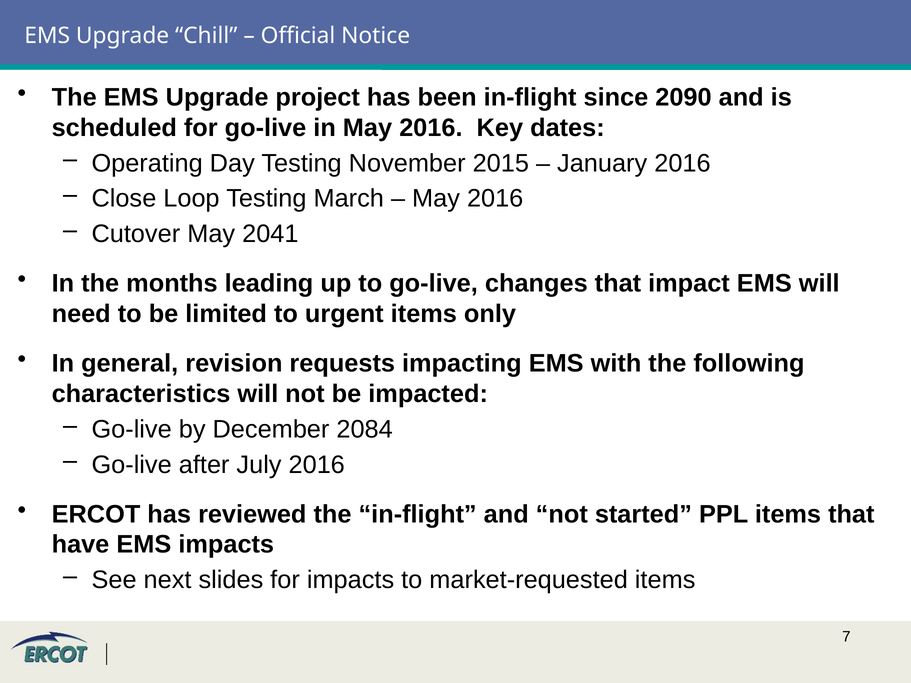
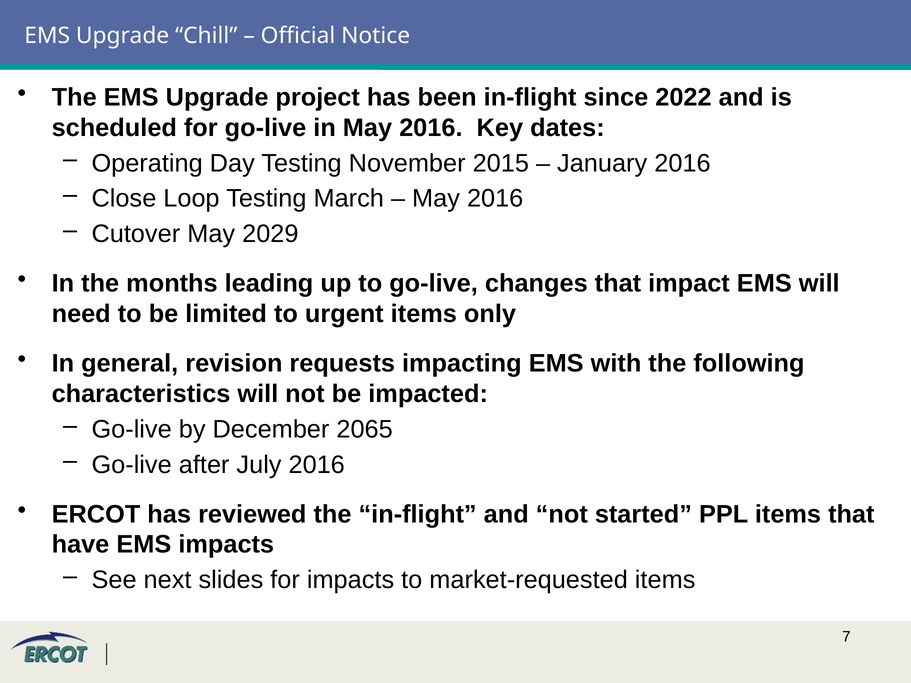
2090: 2090 -> 2022
2041: 2041 -> 2029
2084: 2084 -> 2065
